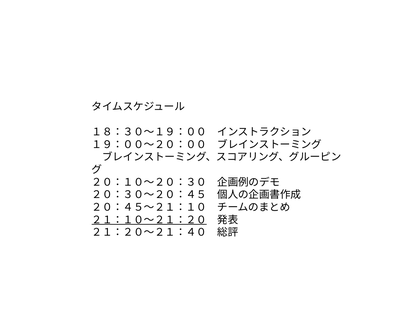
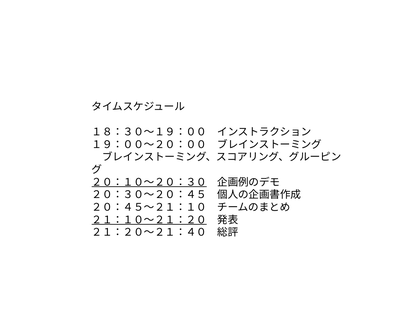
２０：１０～２０：３０ underline: none -> present
